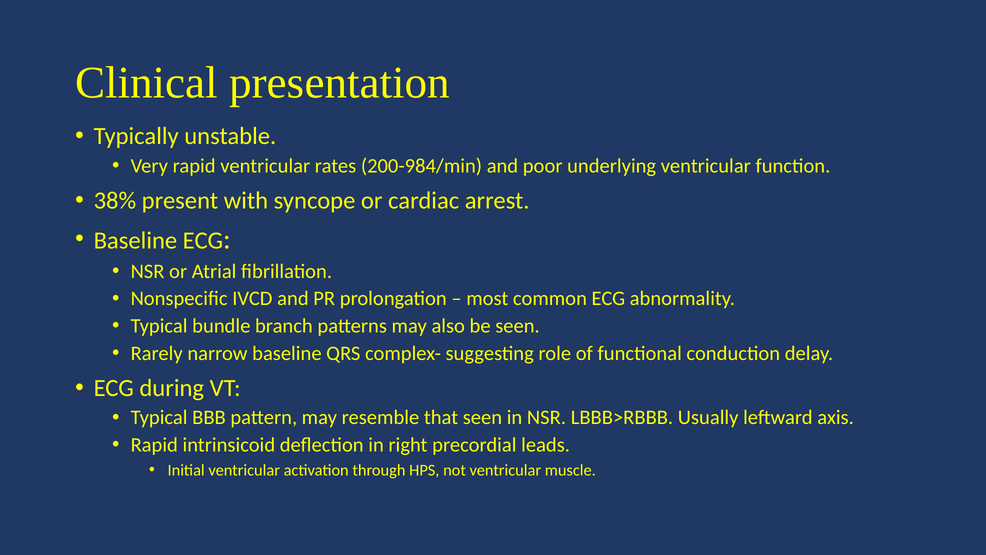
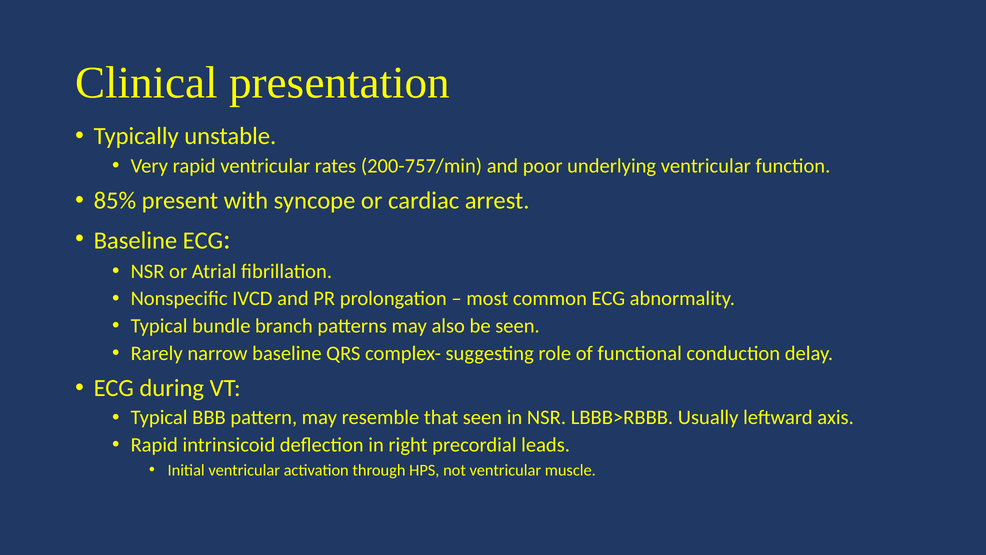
200-984/min: 200-984/min -> 200-757/min
38%: 38% -> 85%
